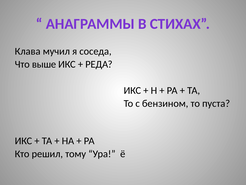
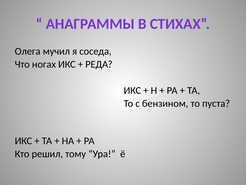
Клава: Клава -> Олега
выше: выше -> ногах
